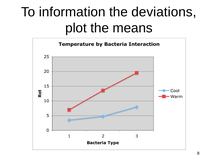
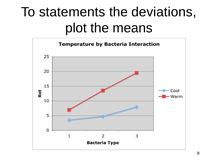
information: information -> statements
